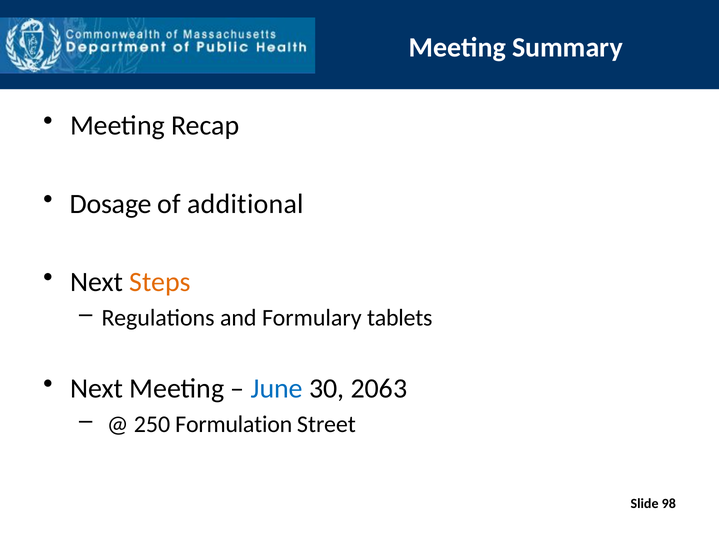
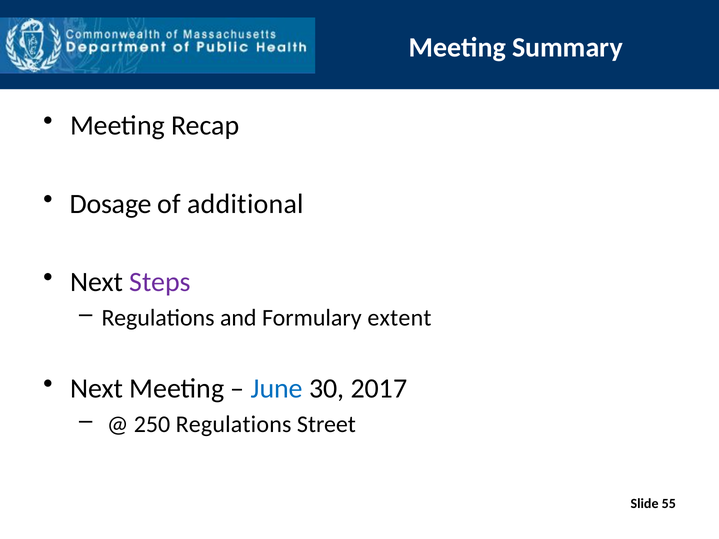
Steps colour: orange -> purple
tablets: tablets -> extent
2063: 2063 -> 2017
250 Formulation: Formulation -> Regulations
98: 98 -> 55
